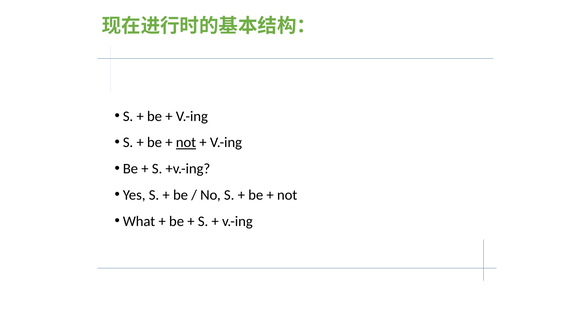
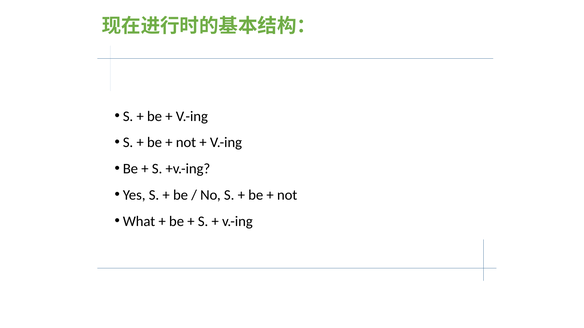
not at (186, 143) underline: present -> none
